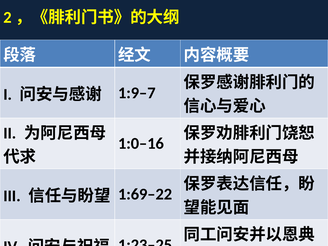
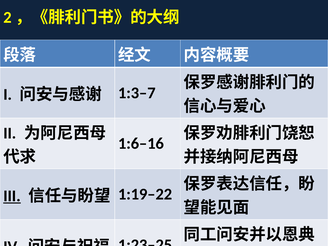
1:9–7: 1:9–7 -> 1:3–7
1:0–16: 1:0–16 -> 1:6–16
III underline: none -> present
1:69–22: 1:69–22 -> 1:19–22
